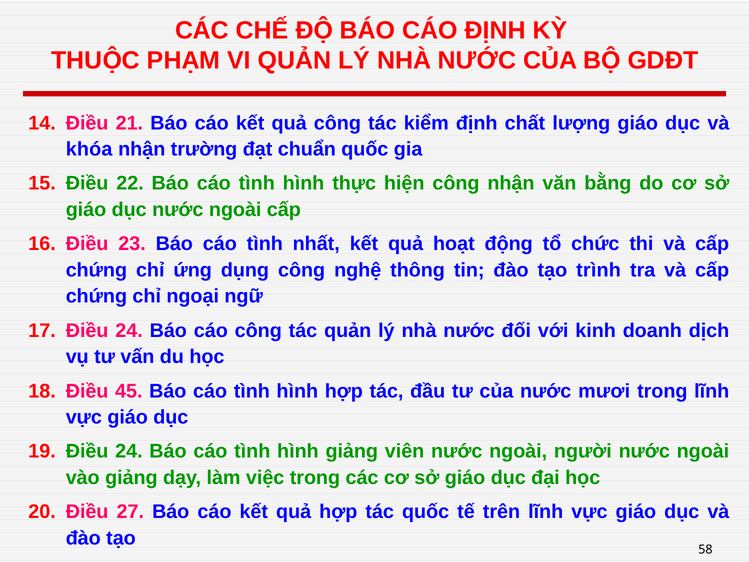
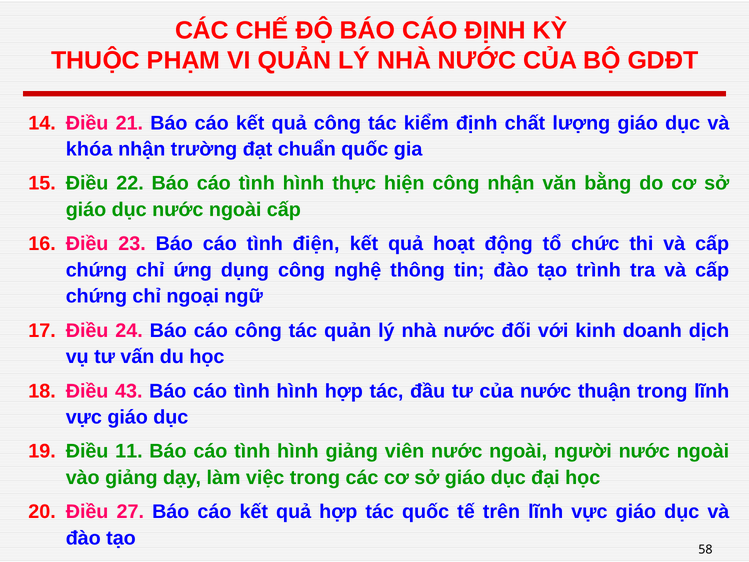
nhất: nhất -> điện
45: 45 -> 43
mươi: mươi -> thuận
24 at (129, 451): 24 -> 11
